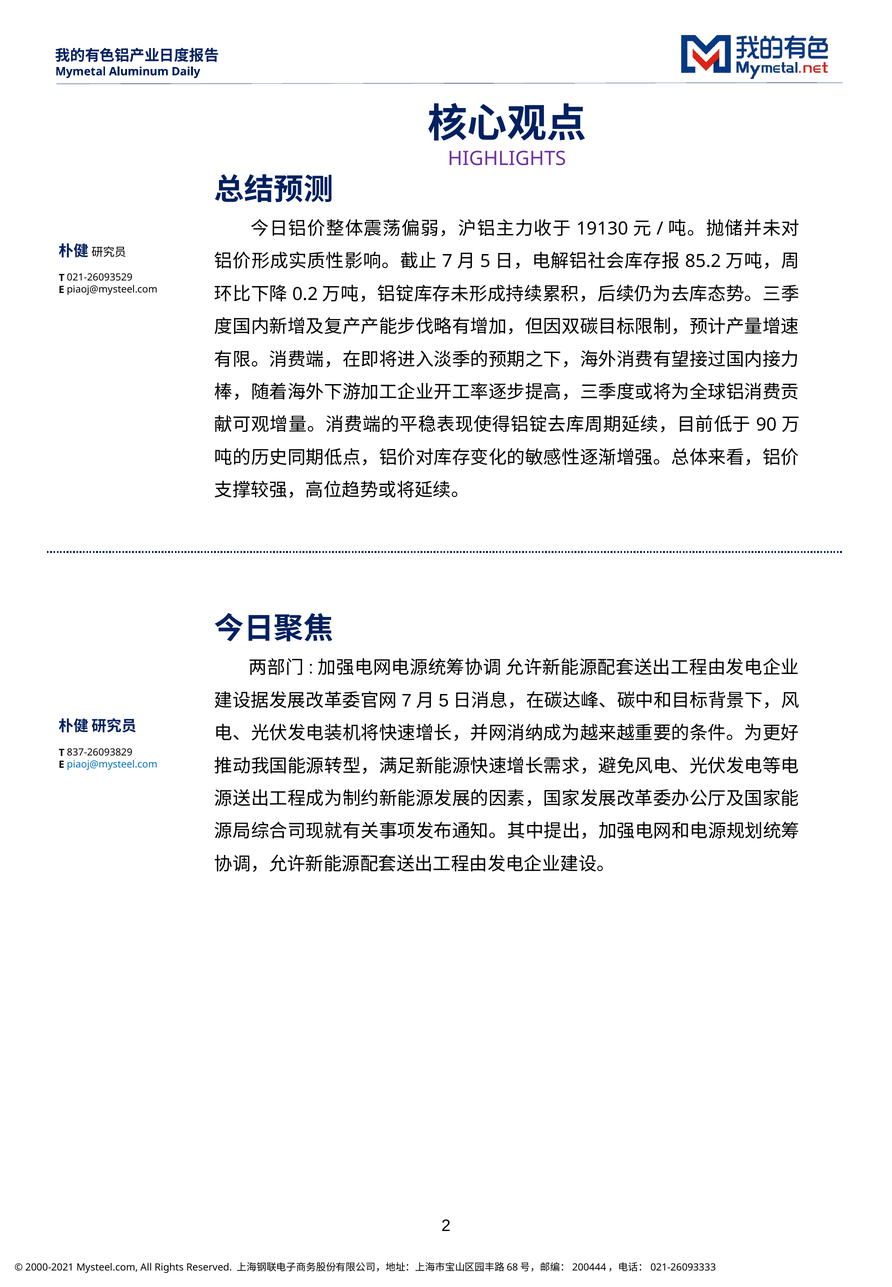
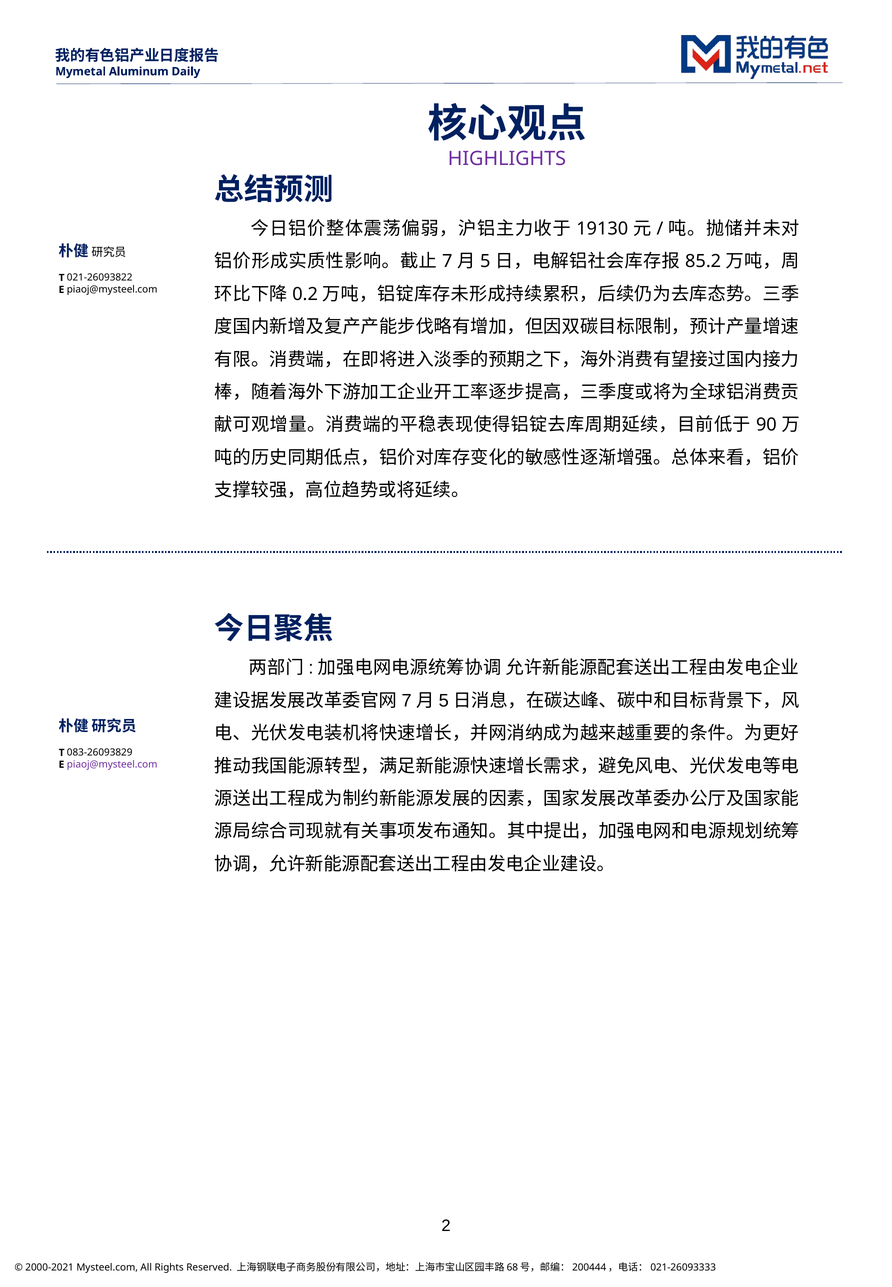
021-26093529: 021-26093529 -> 021-26093822
837-26093829: 837-26093829 -> 083-26093829
piaoj@mysteel.com at (112, 765) colour: blue -> purple
